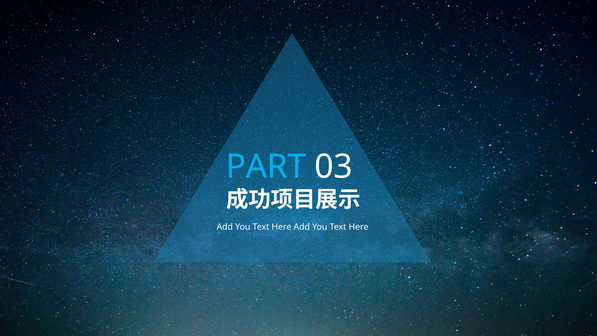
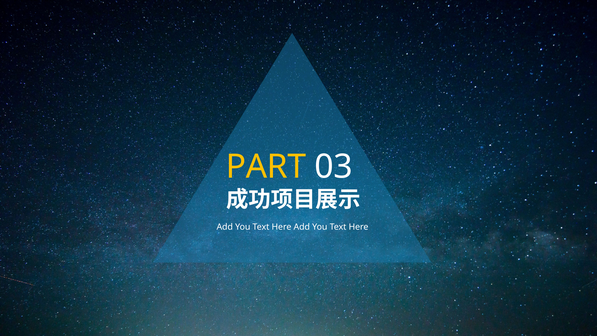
PART colour: light blue -> yellow
